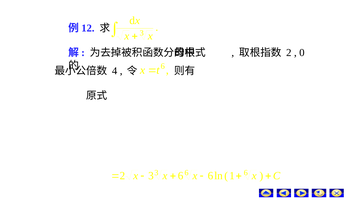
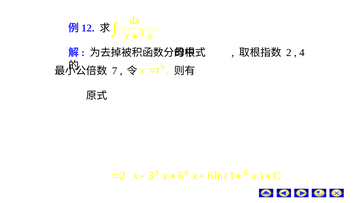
0: 0 -> 4
4: 4 -> 7
